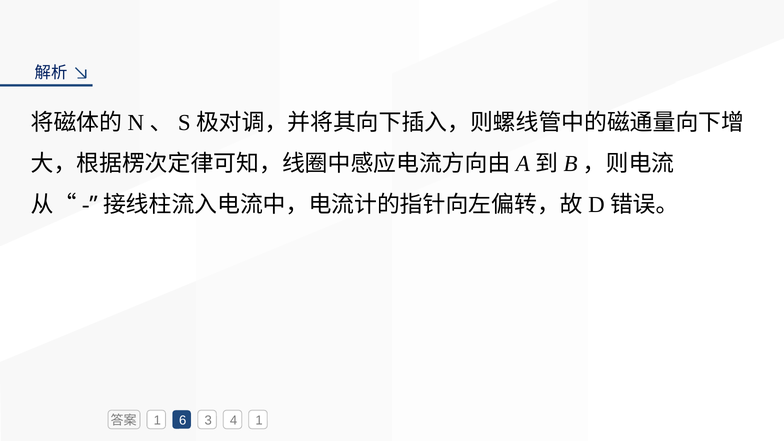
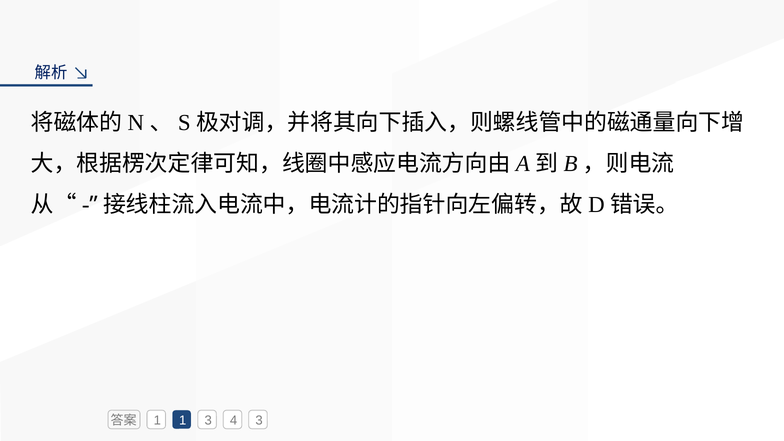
1 6: 6 -> 1
4 1: 1 -> 3
